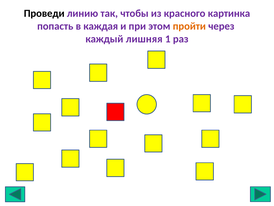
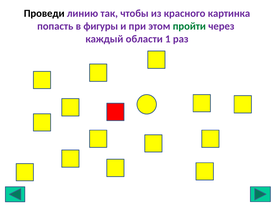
каждая: каждая -> фигуры
пройти colour: orange -> green
лишняя: лишняя -> области
